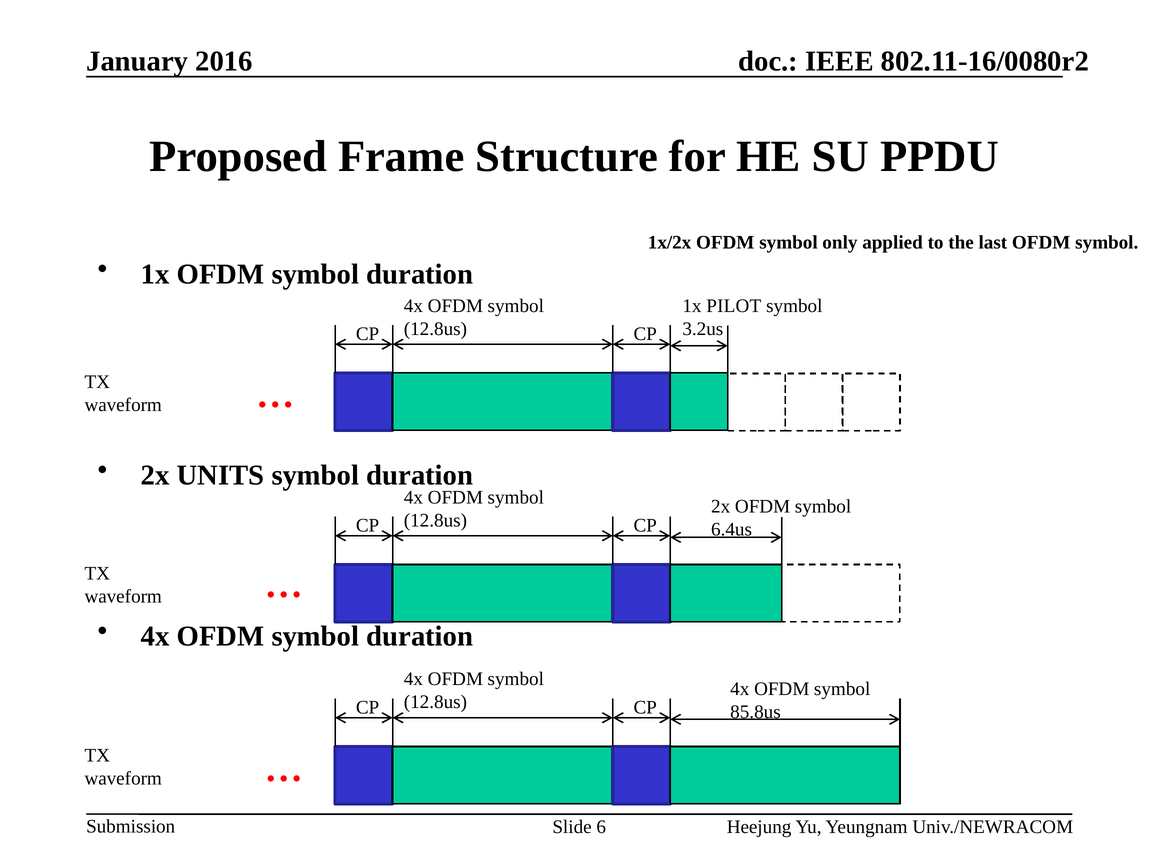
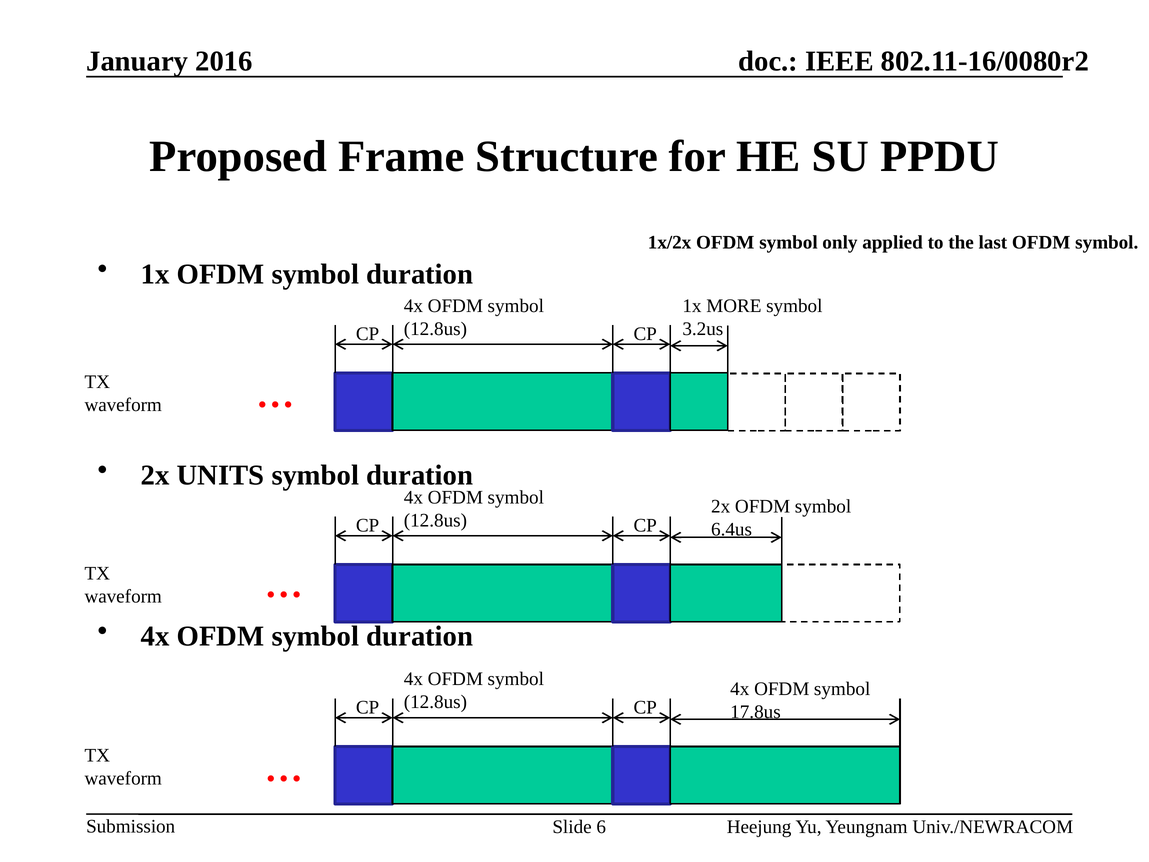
PILOT: PILOT -> MORE
85.8us: 85.8us -> 17.8us
